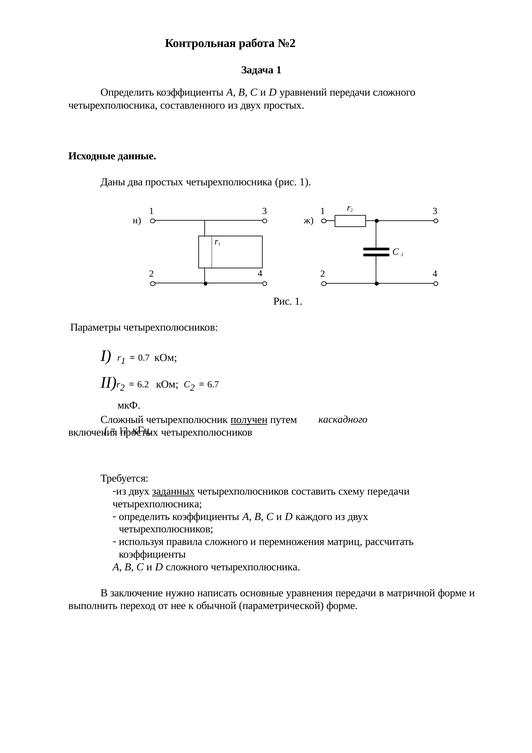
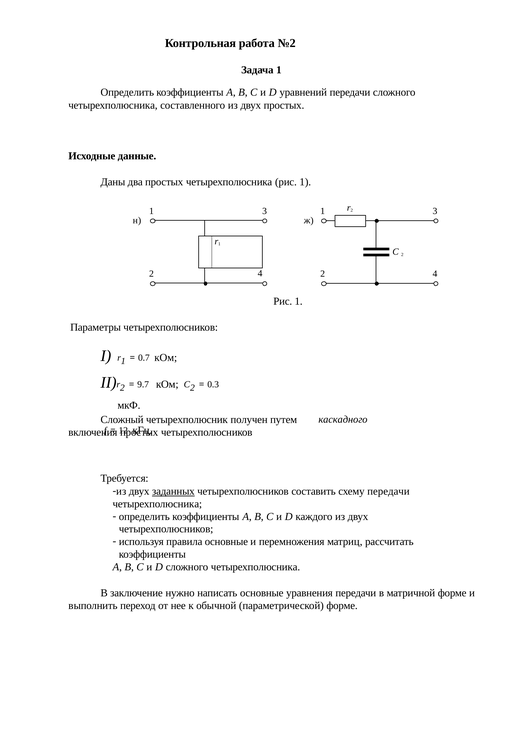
6.2: 6.2 -> 9.7
6.7: 6.7 -> 0.3
получен underline: present -> none
правила сложного: сложного -> основные
